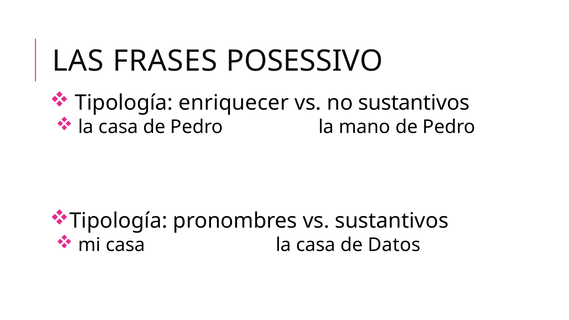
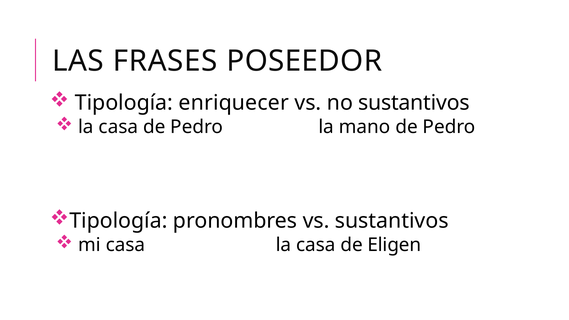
POSESSIVO: POSESSIVO -> POSEEDOR
Datos: Datos -> Eligen
